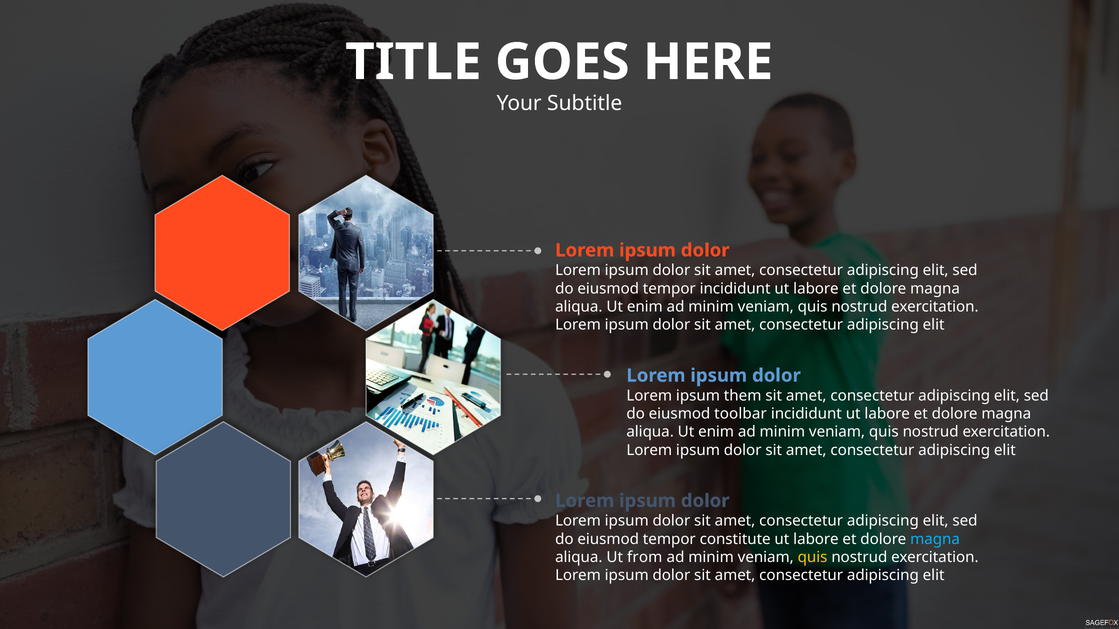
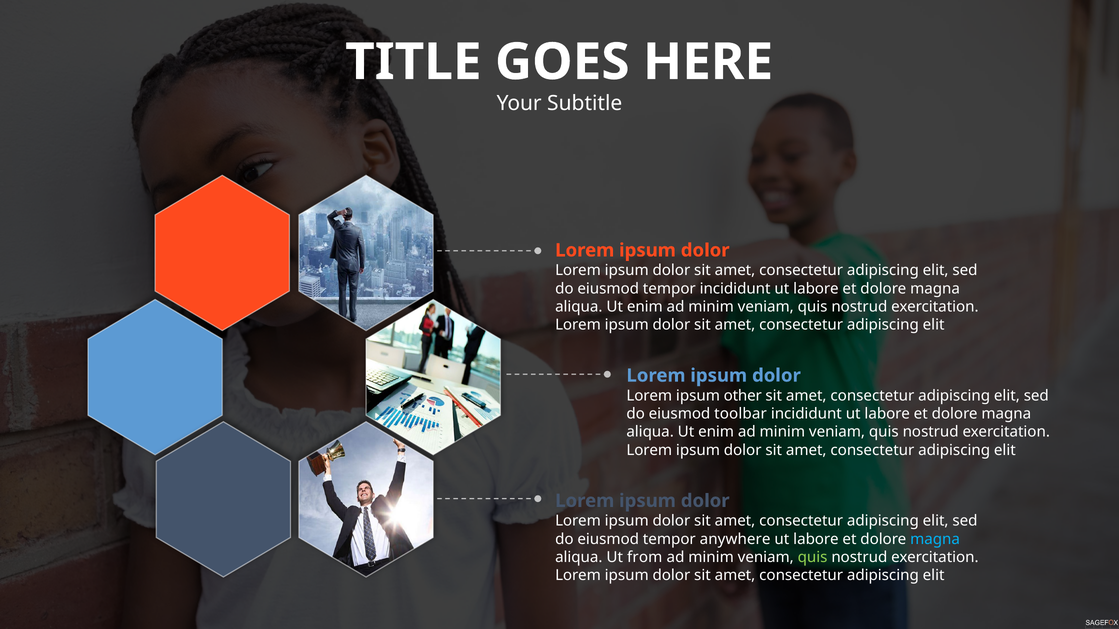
them: them -> other
constitute: constitute -> anywhere
quis at (813, 558) colour: yellow -> light green
